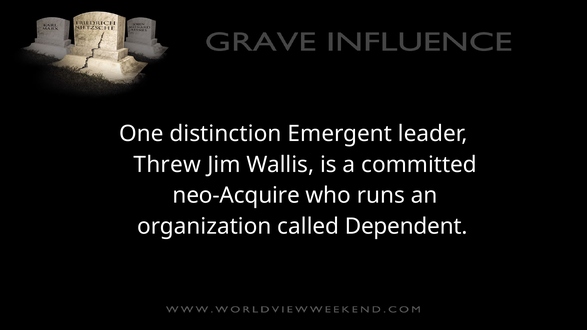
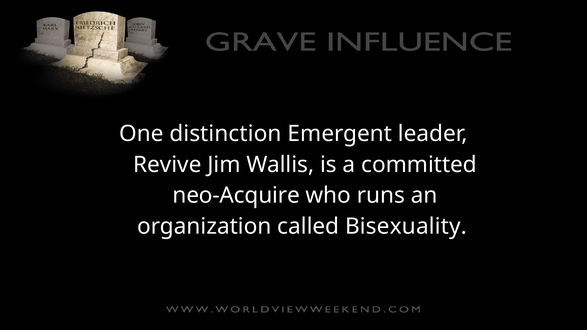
Threw: Threw -> Revive
Dependent: Dependent -> Bisexuality
